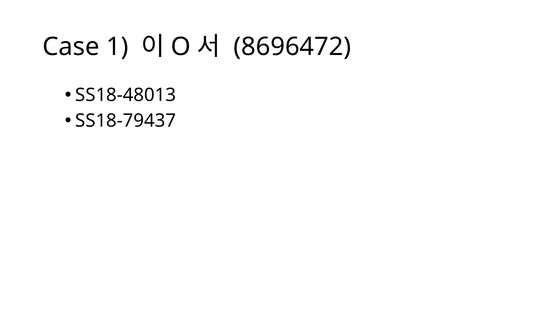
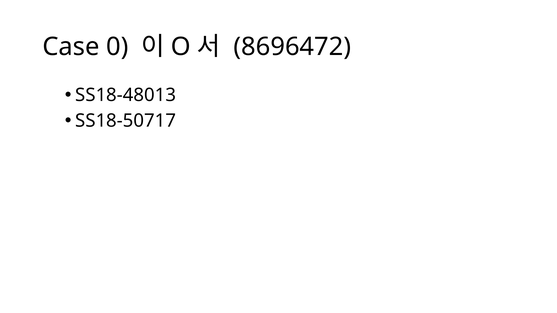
1: 1 -> 0
SS18-79437: SS18-79437 -> SS18-50717
